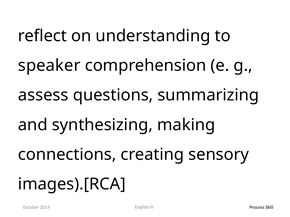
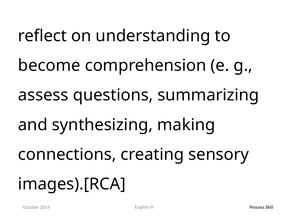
speaker: speaker -> become
